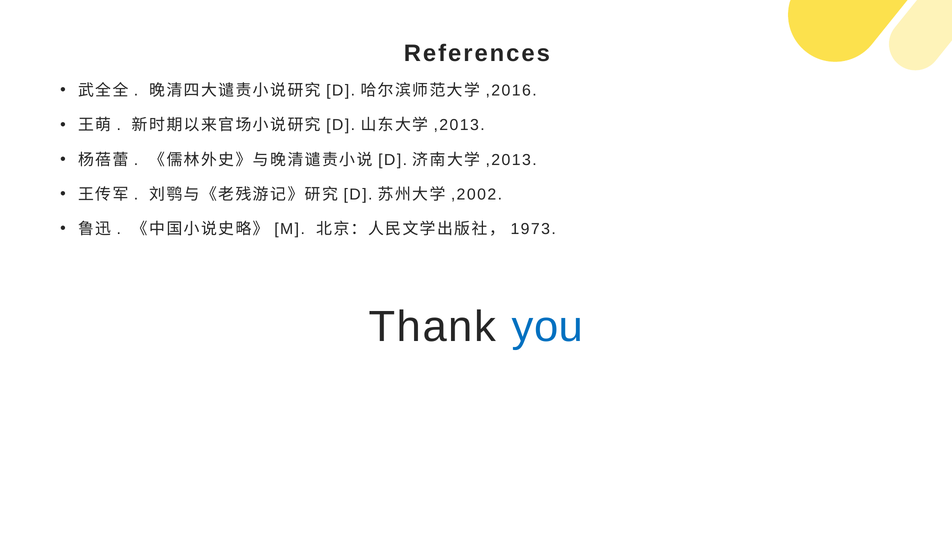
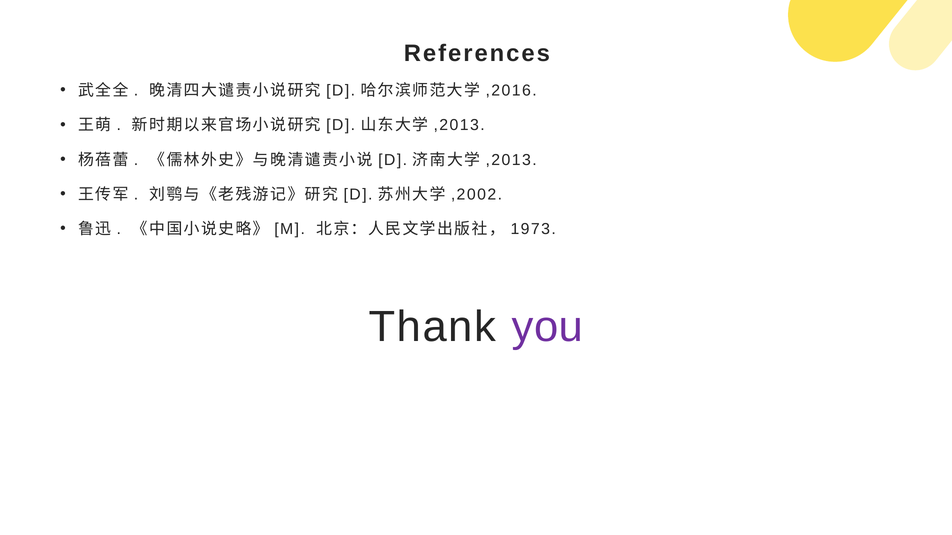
you colour: blue -> purple
